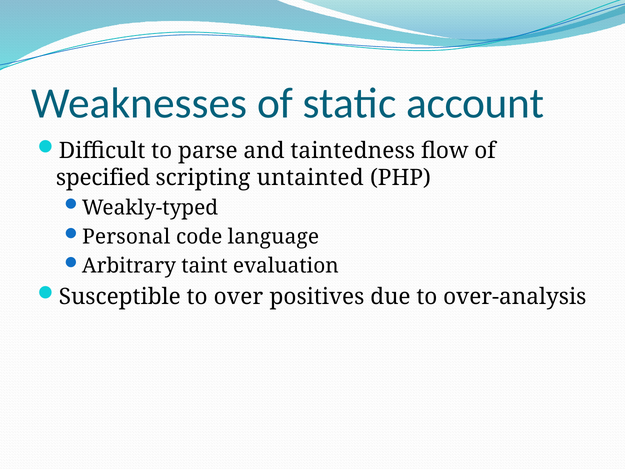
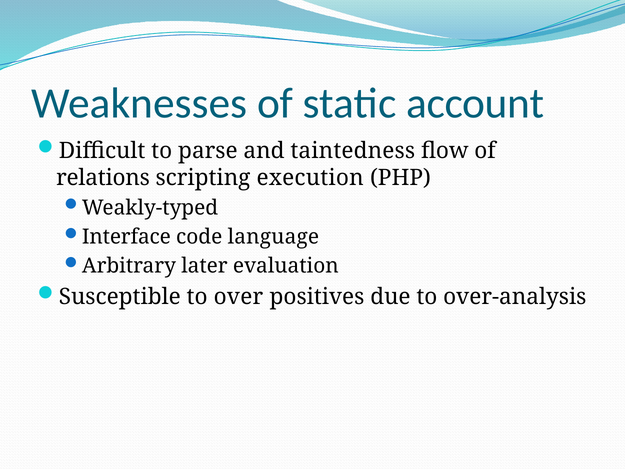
specified: specified -> relations
untainted: untainted -> execution
Personal: Personal -> Interface
taint: taint -> later
